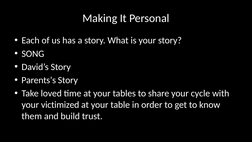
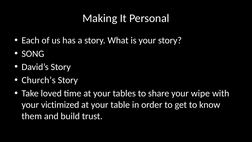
Parents’s: Parents’s -> Church’s
cycle: cycle -> wipe
